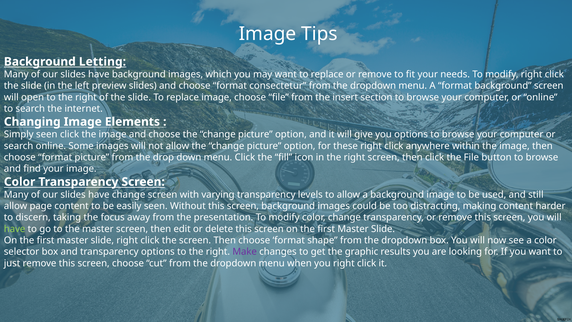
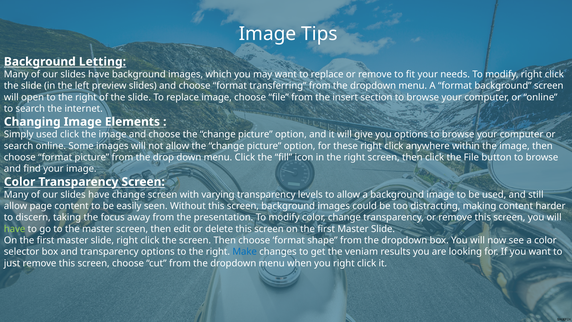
consectetur: consectetur -> transferring
Simply seen: seen -> used
Make colour: purple -> blue
graphic: graphic -> veniam
